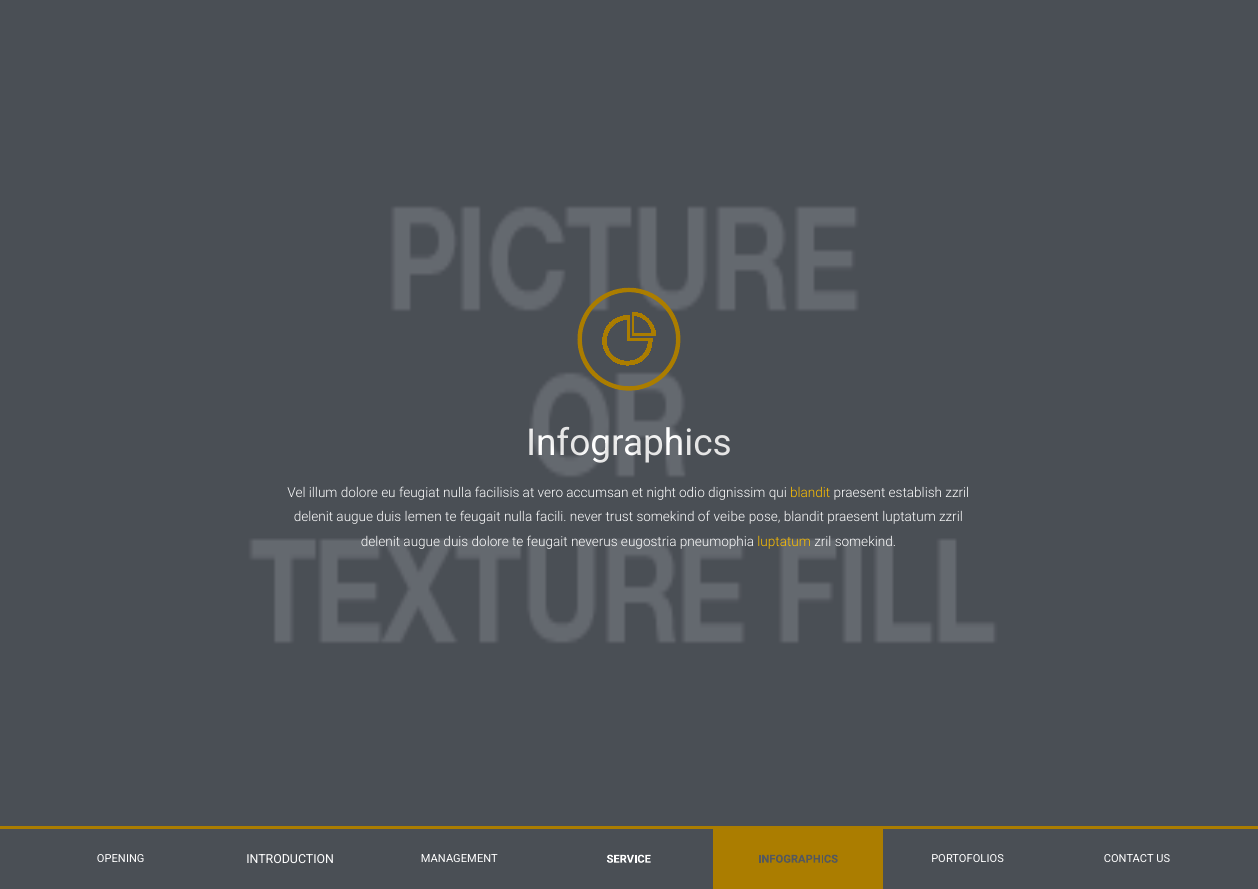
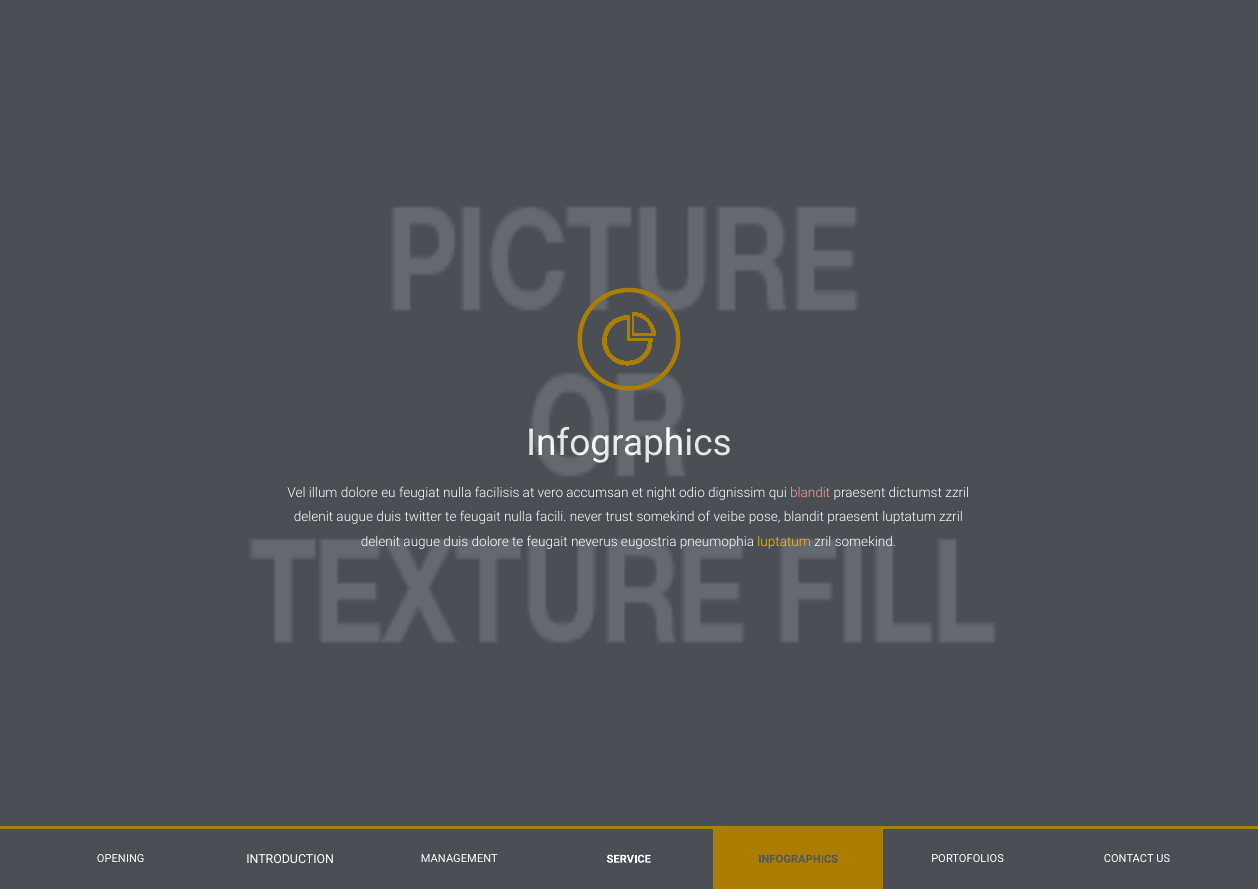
blandit at (810, 493) colour: yellow -> pink
establish: establish -> dictumst
lemen: lemen -> twitter
